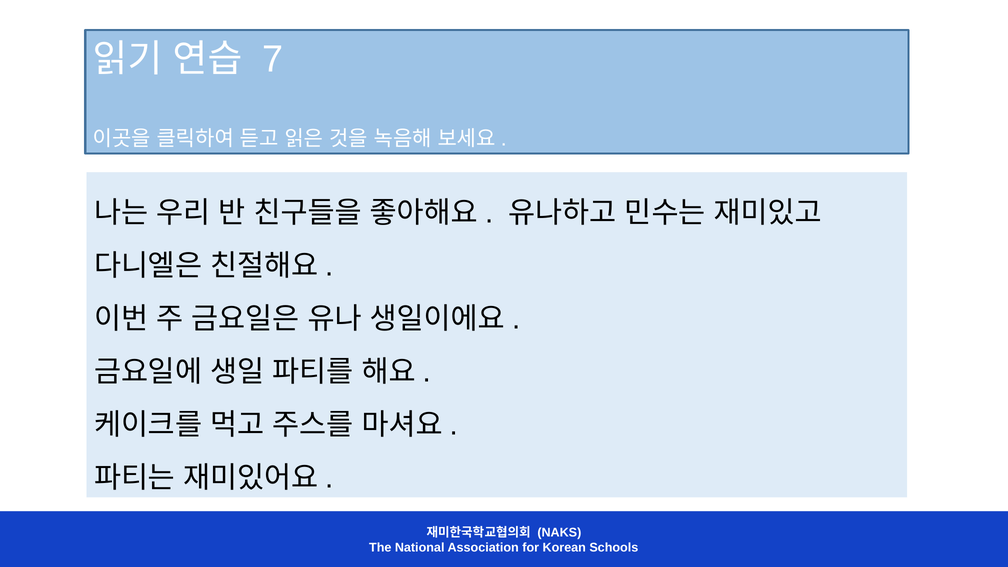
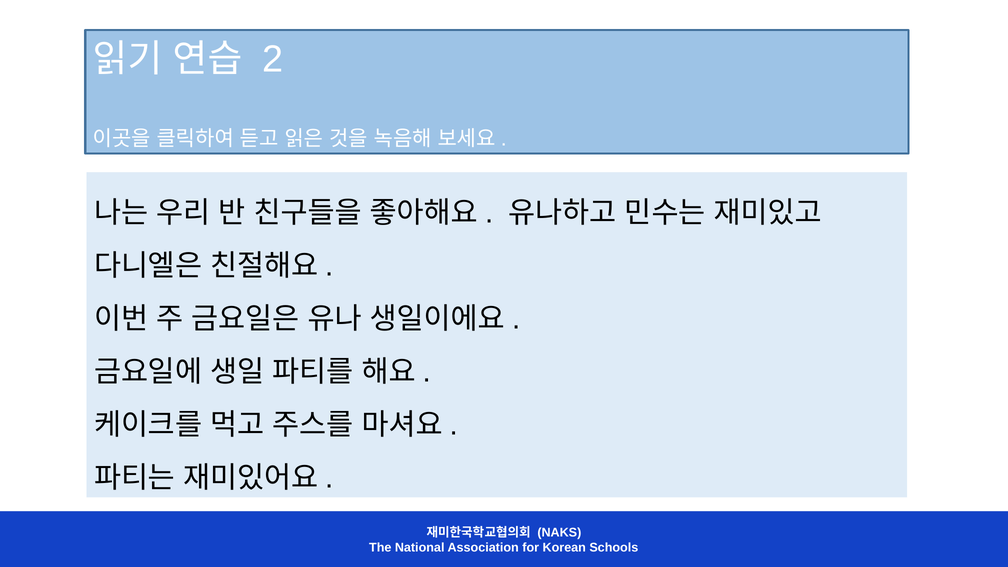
7: 7 -> 2
